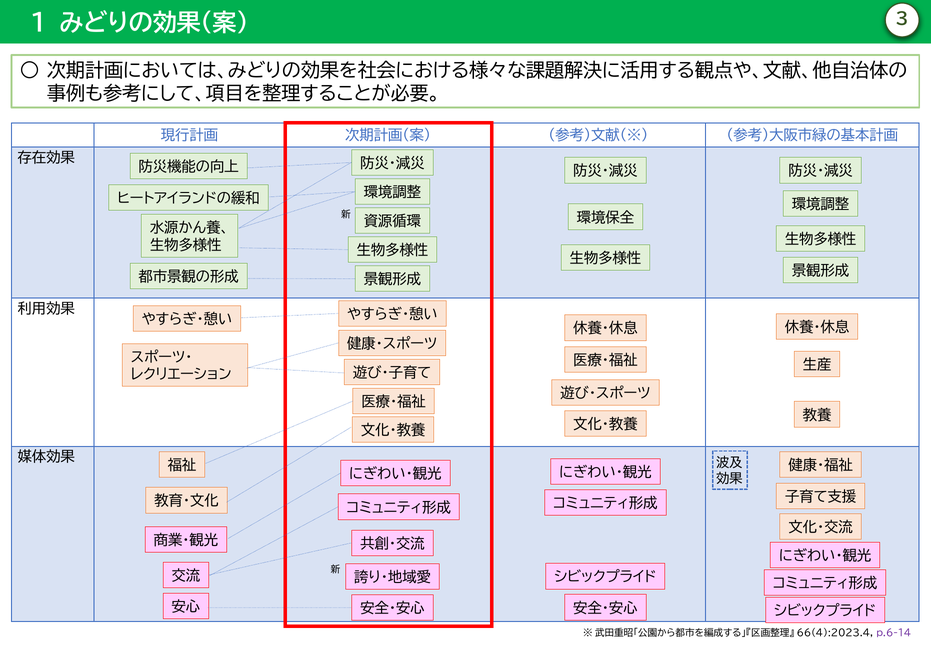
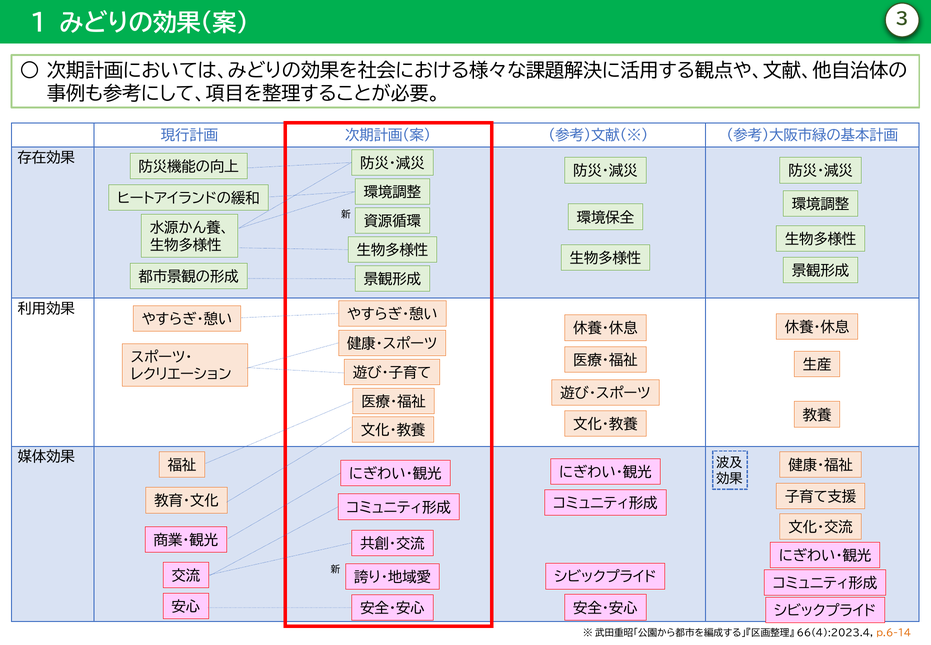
p.6-14 colour: purple -> orange
